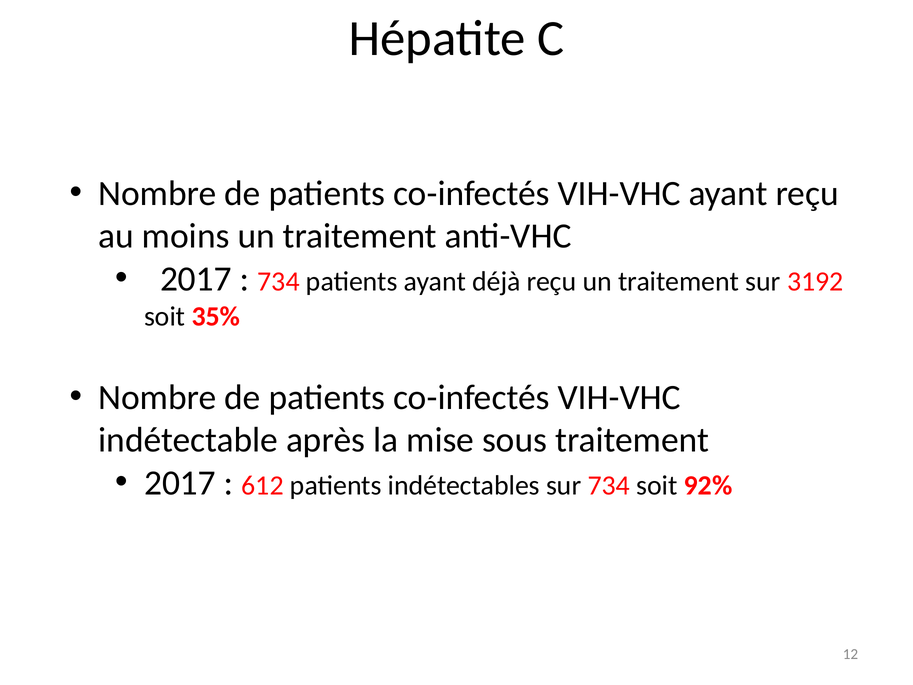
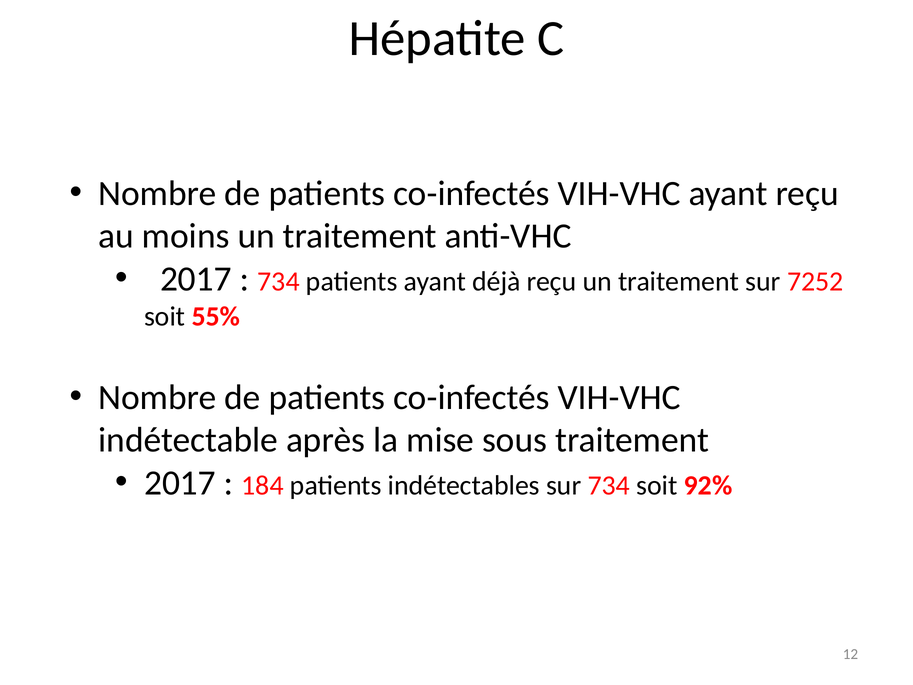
3192: 3192 -> 7252
35%: 35% -> 55%
612: 612 -> 184
